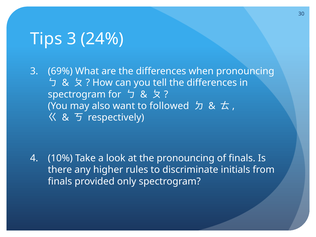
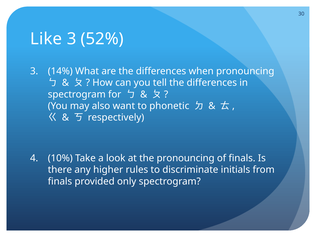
Tips: Tips -> Like
24%: 24% -> 52%
69%: 69% -> 14%
followed: followed -> phonetic
